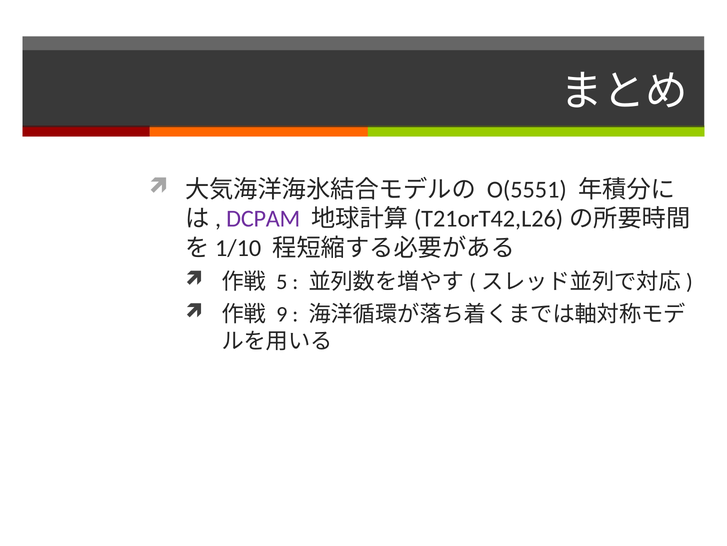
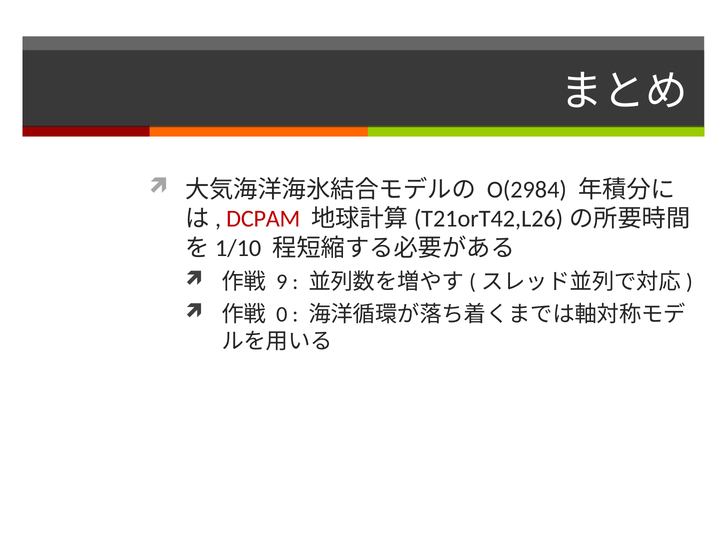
O(5551: O(5551 -> O(2984
DCPAM colour: purple -> red
5: 5 -> 9
9: 9 -> 0
